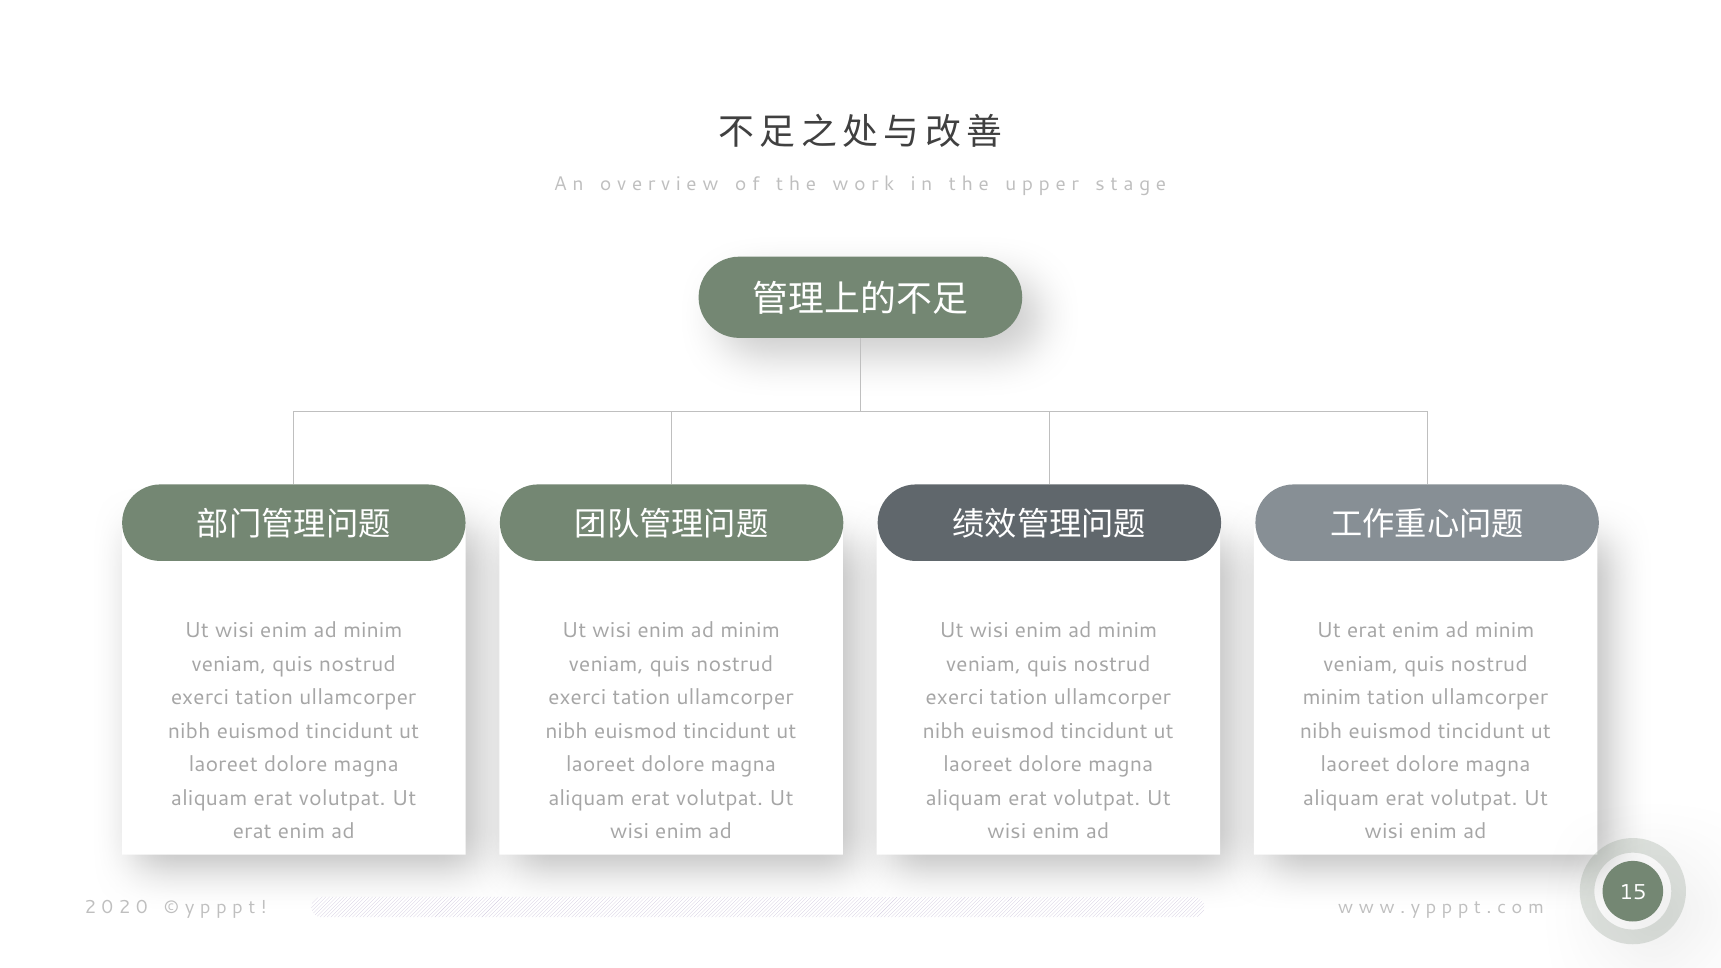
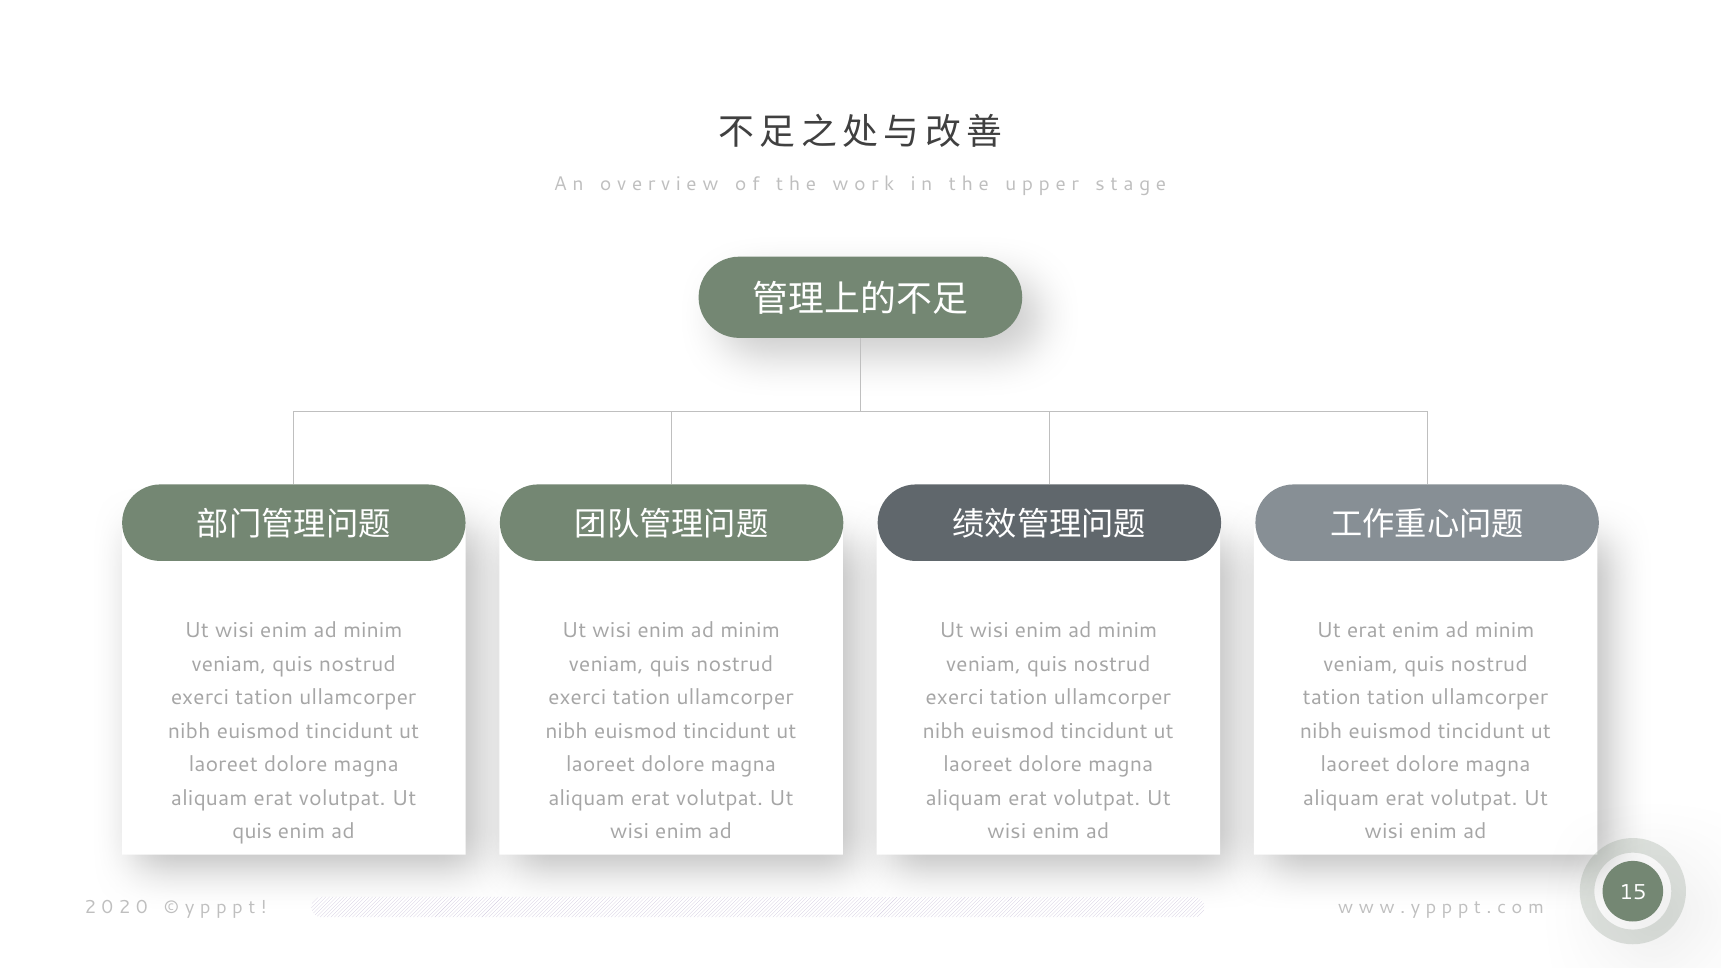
minim at (1332, 698): minim -> tation
erat at (252, 832): erat -> quis
